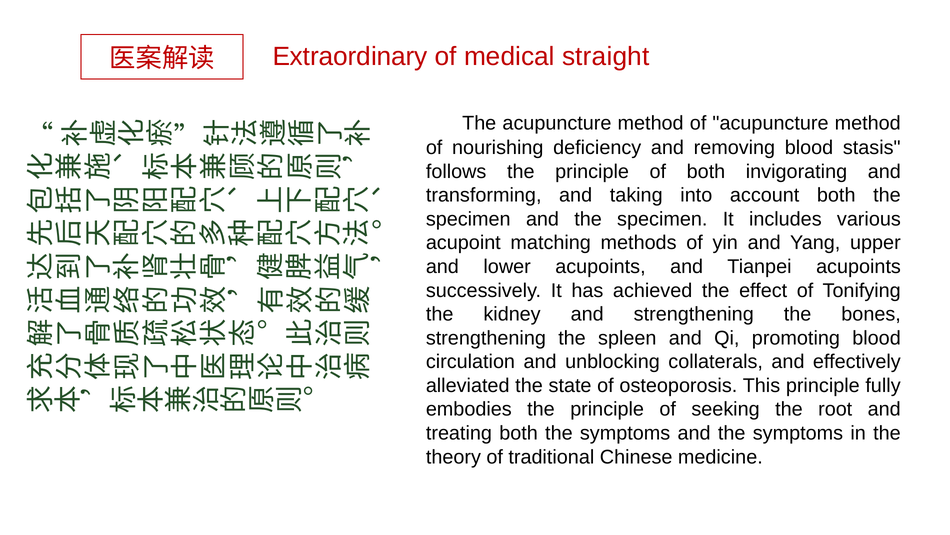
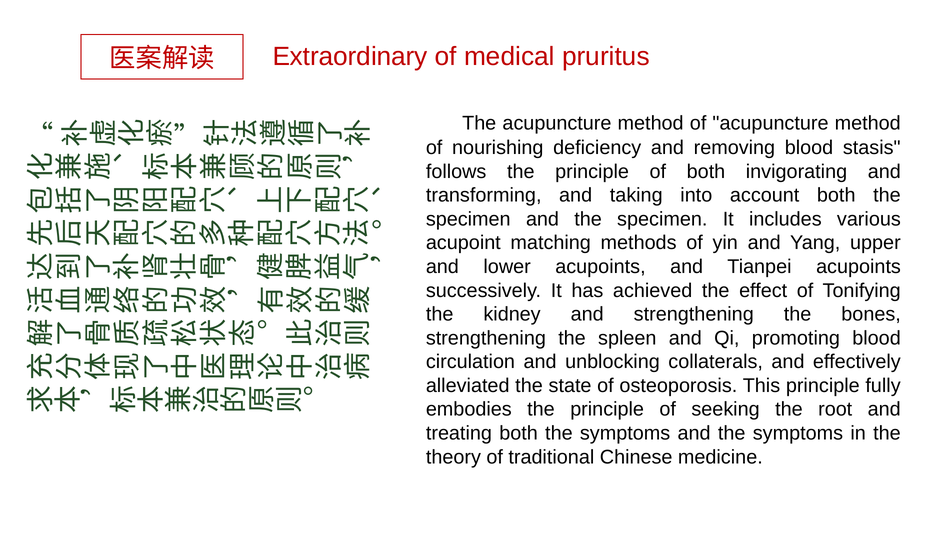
straight: straight -> pruritus
